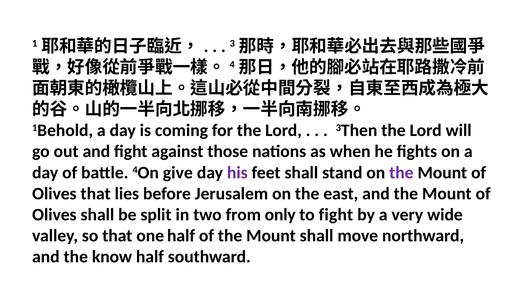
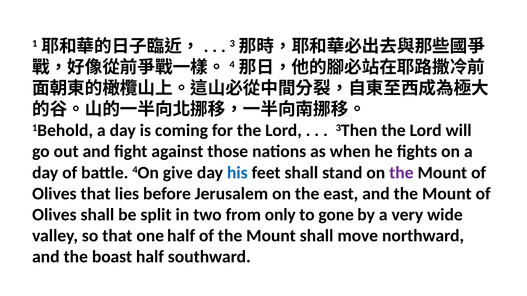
his colour: purple -> blue
to fight: fight -> gone
know: know -> boast
